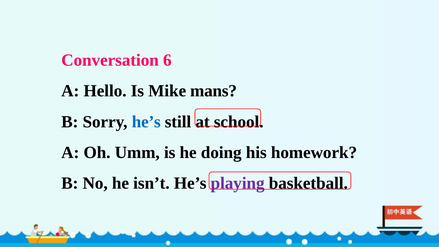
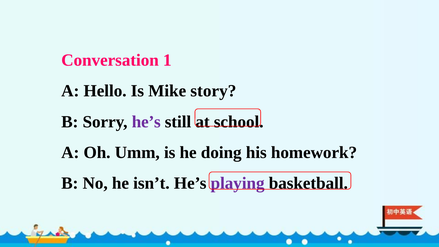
6: 6 -> 1
mans: mans -> story
he’s at (146, 122) colour: blue -> purple
